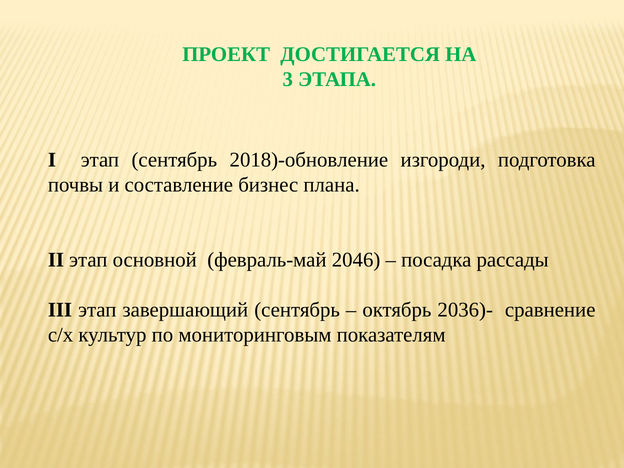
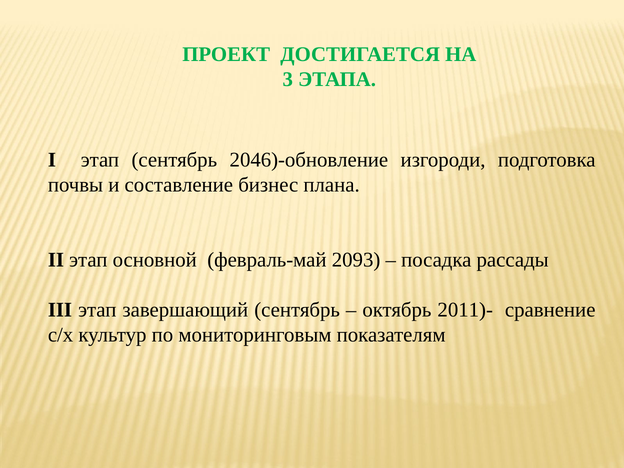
2018)-обновление: 2018)-обновление -> 2046)-обновление
2046: 2046 -> 2093
2036)-: 2036)- -> 2011)-
